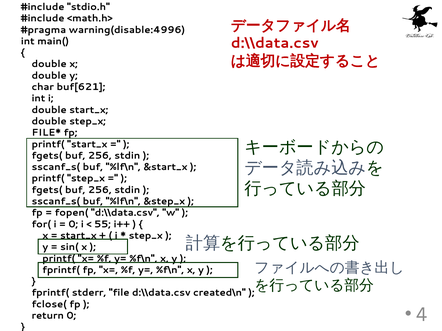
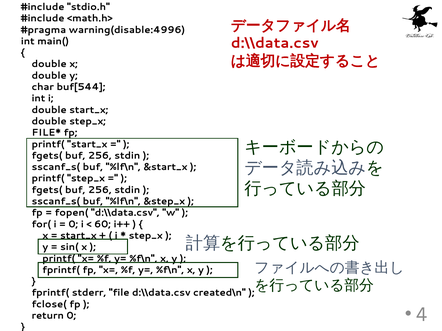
buf[621: buf[621 -> buf[544
55: 55 -> 60
